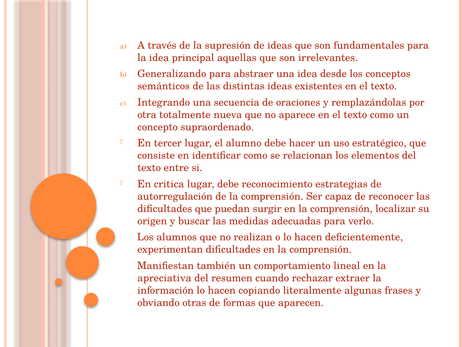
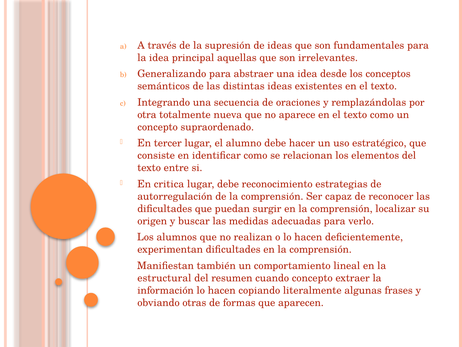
apreciativa: apreciativa -> estructural
cuando rechazar: rechazar -> concepto
